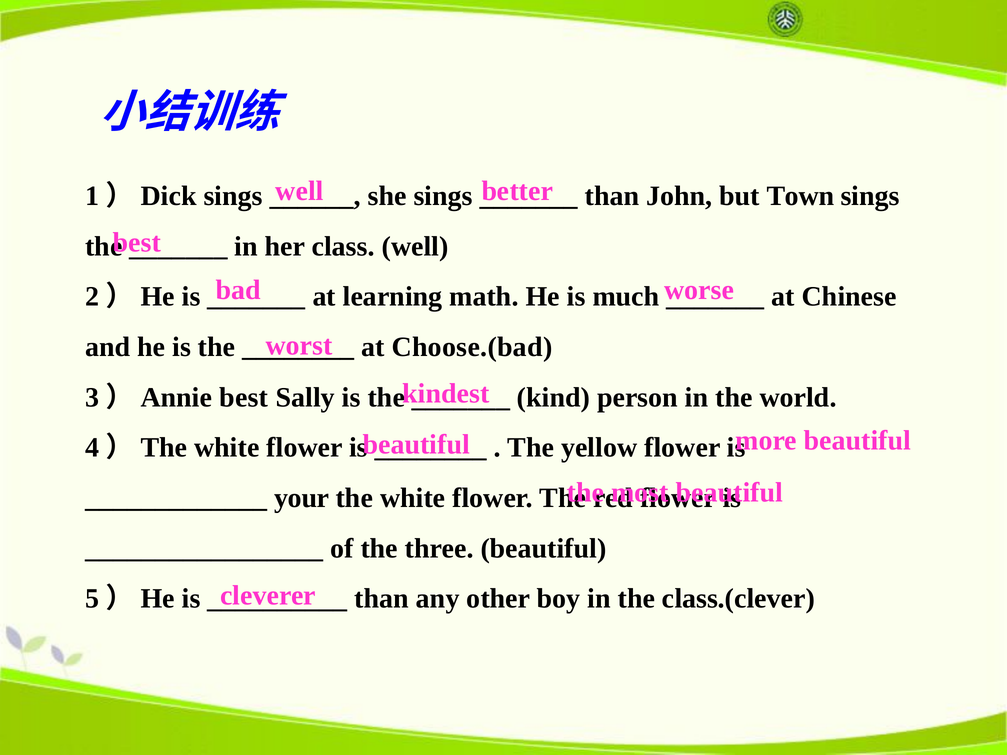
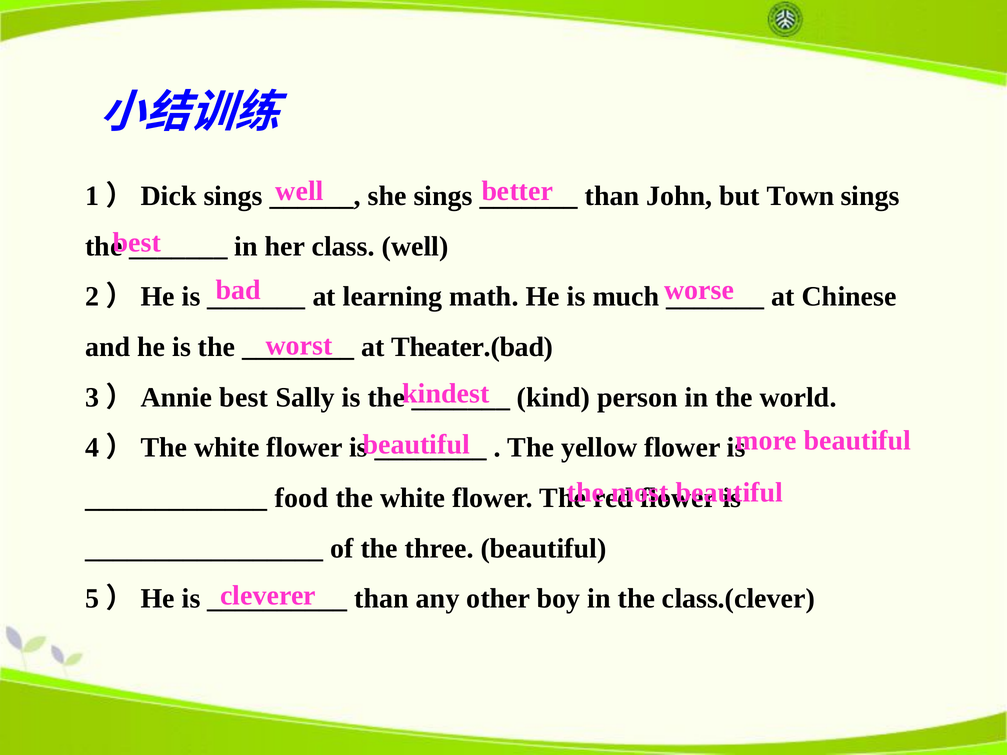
Choose.(bad: Choose.(bad -> Theater.(bad
your: your -> food
